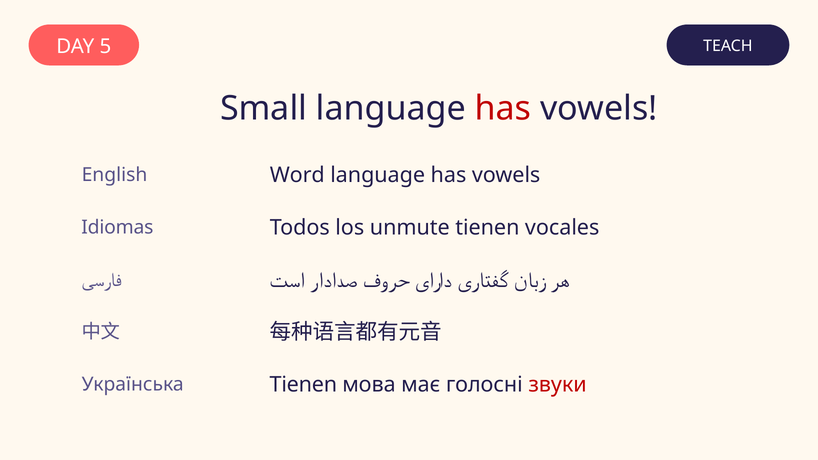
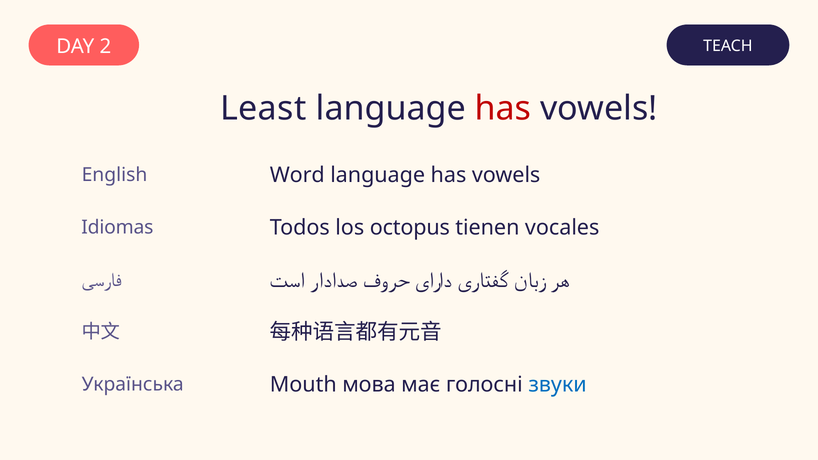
5: 5 -> 2
Small: Small -> Least
unmute: unmute -> octopus
Українська Tienen: Tienen -> Mouth
звуки colour: red -> blue
